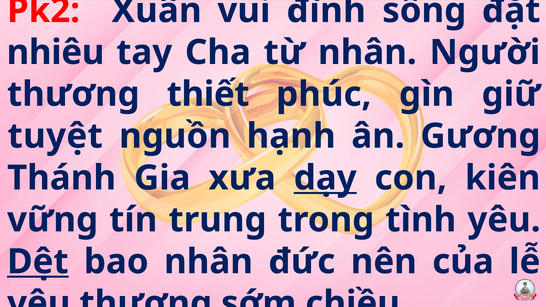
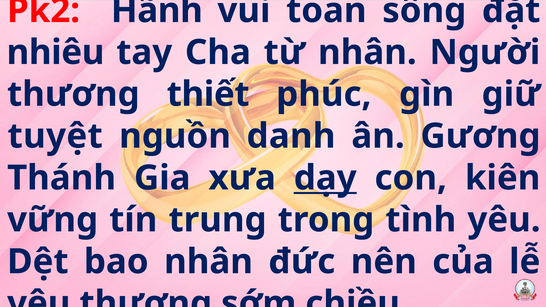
Xuân: Xuân -> Hãnh
đình: đình -> toan
hạnh: hạnh -> danh
Dệt underline: present -> none
